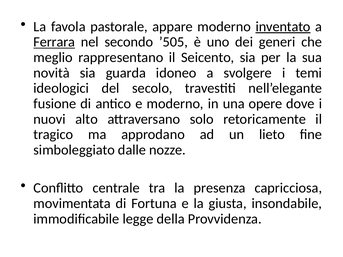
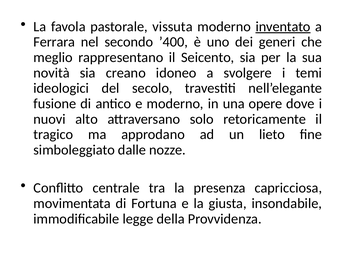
appare: appare -> vissuta
Ferrara underline: present -> none
’505: ’505 -> ’400
guarda: guarda -> creano
